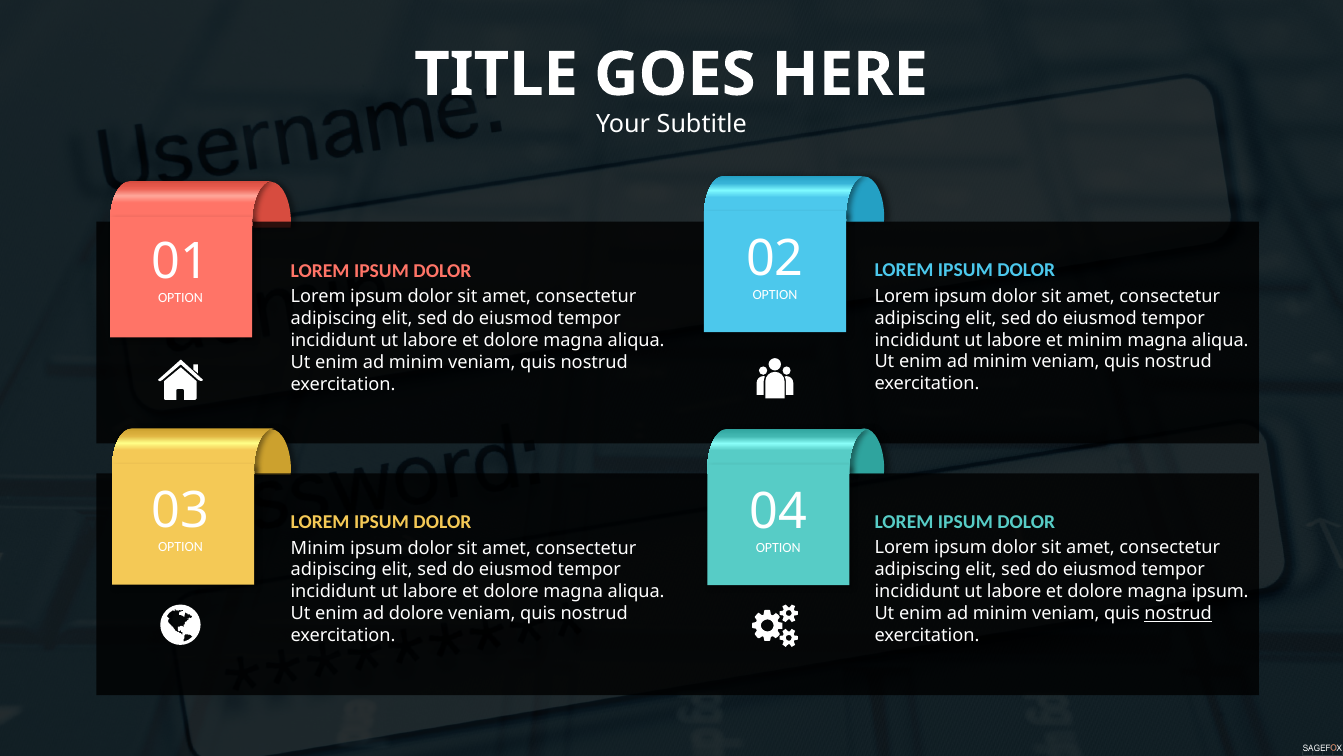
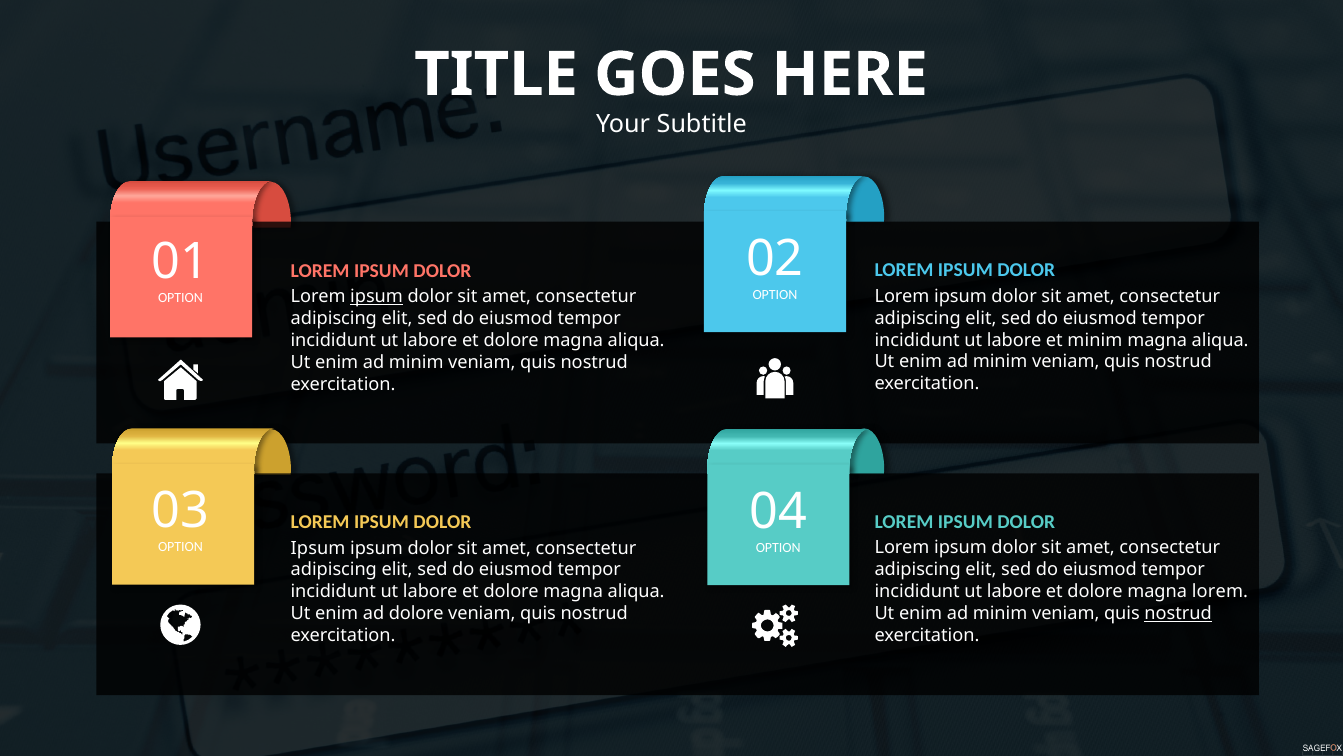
ipsum at (377, 296) underline: none -> present
Minim at (318, 548): Minim -> Ipsum
magna ipsum: ipsum -> lorem
